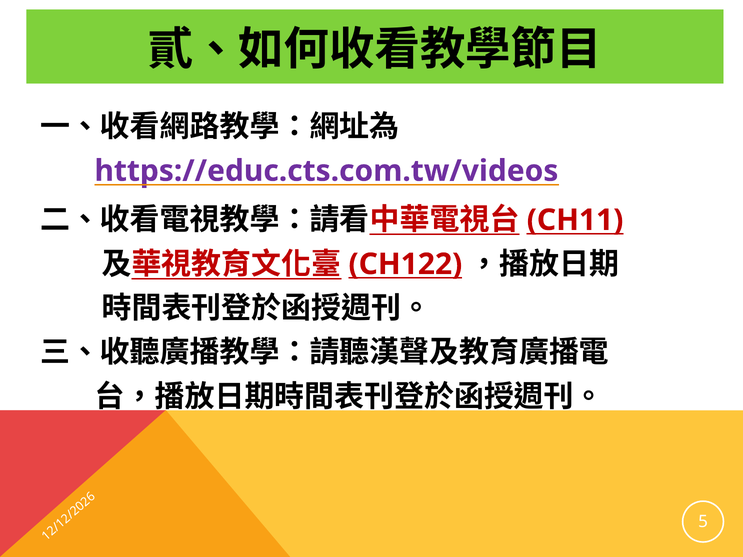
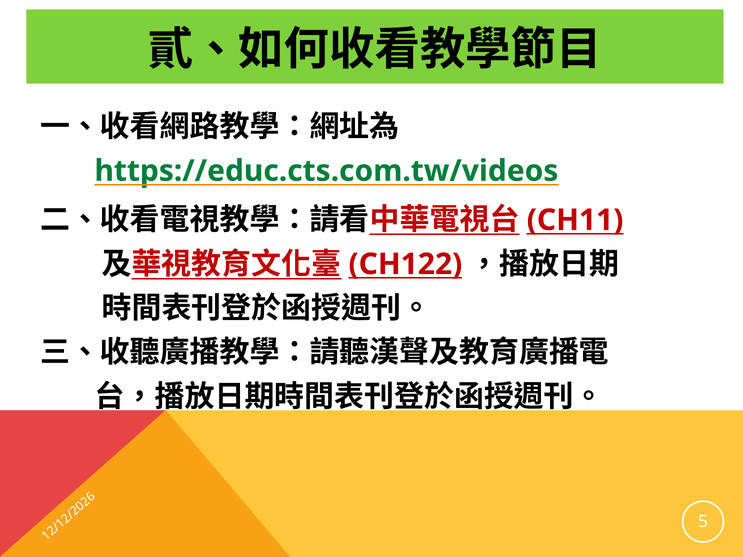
https://educ.cts.com.tw/videos colour: purple -> green
